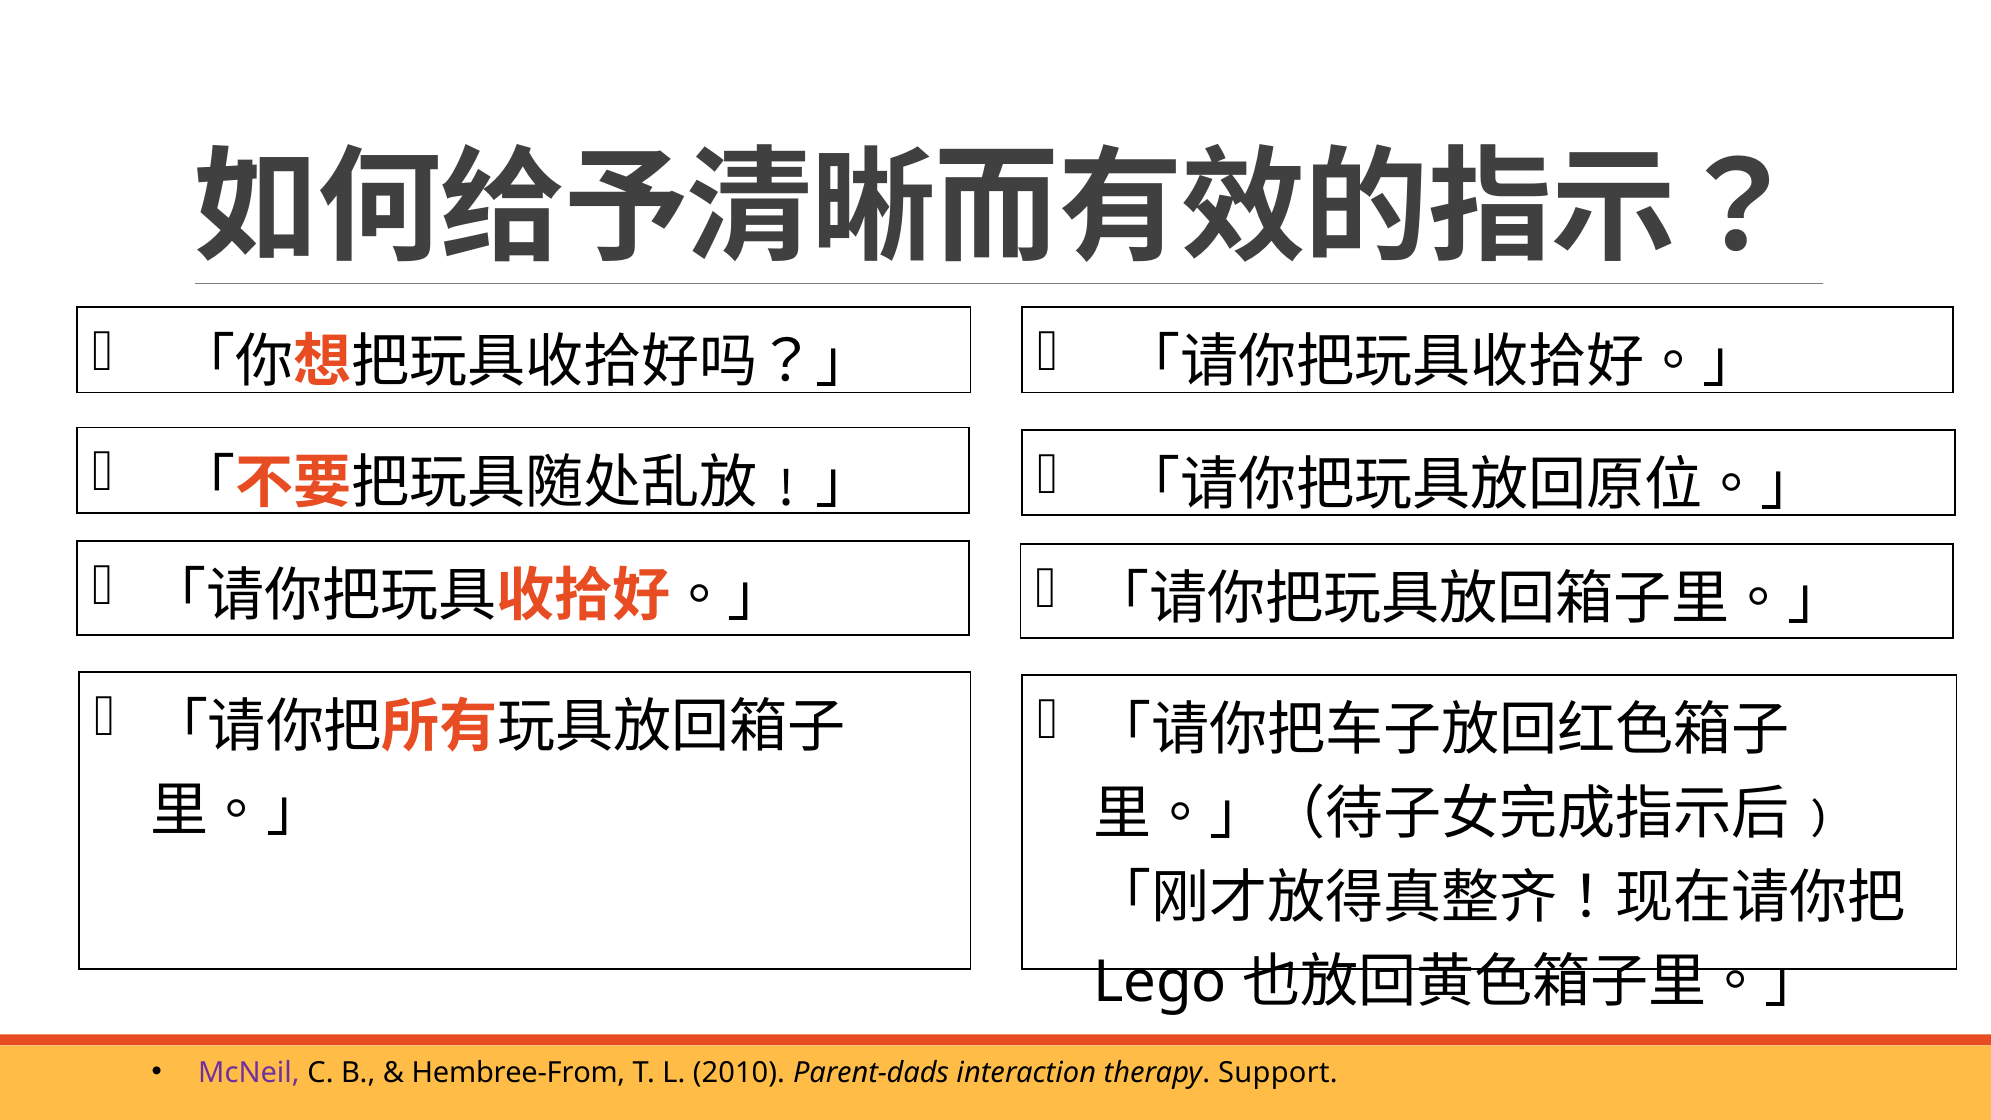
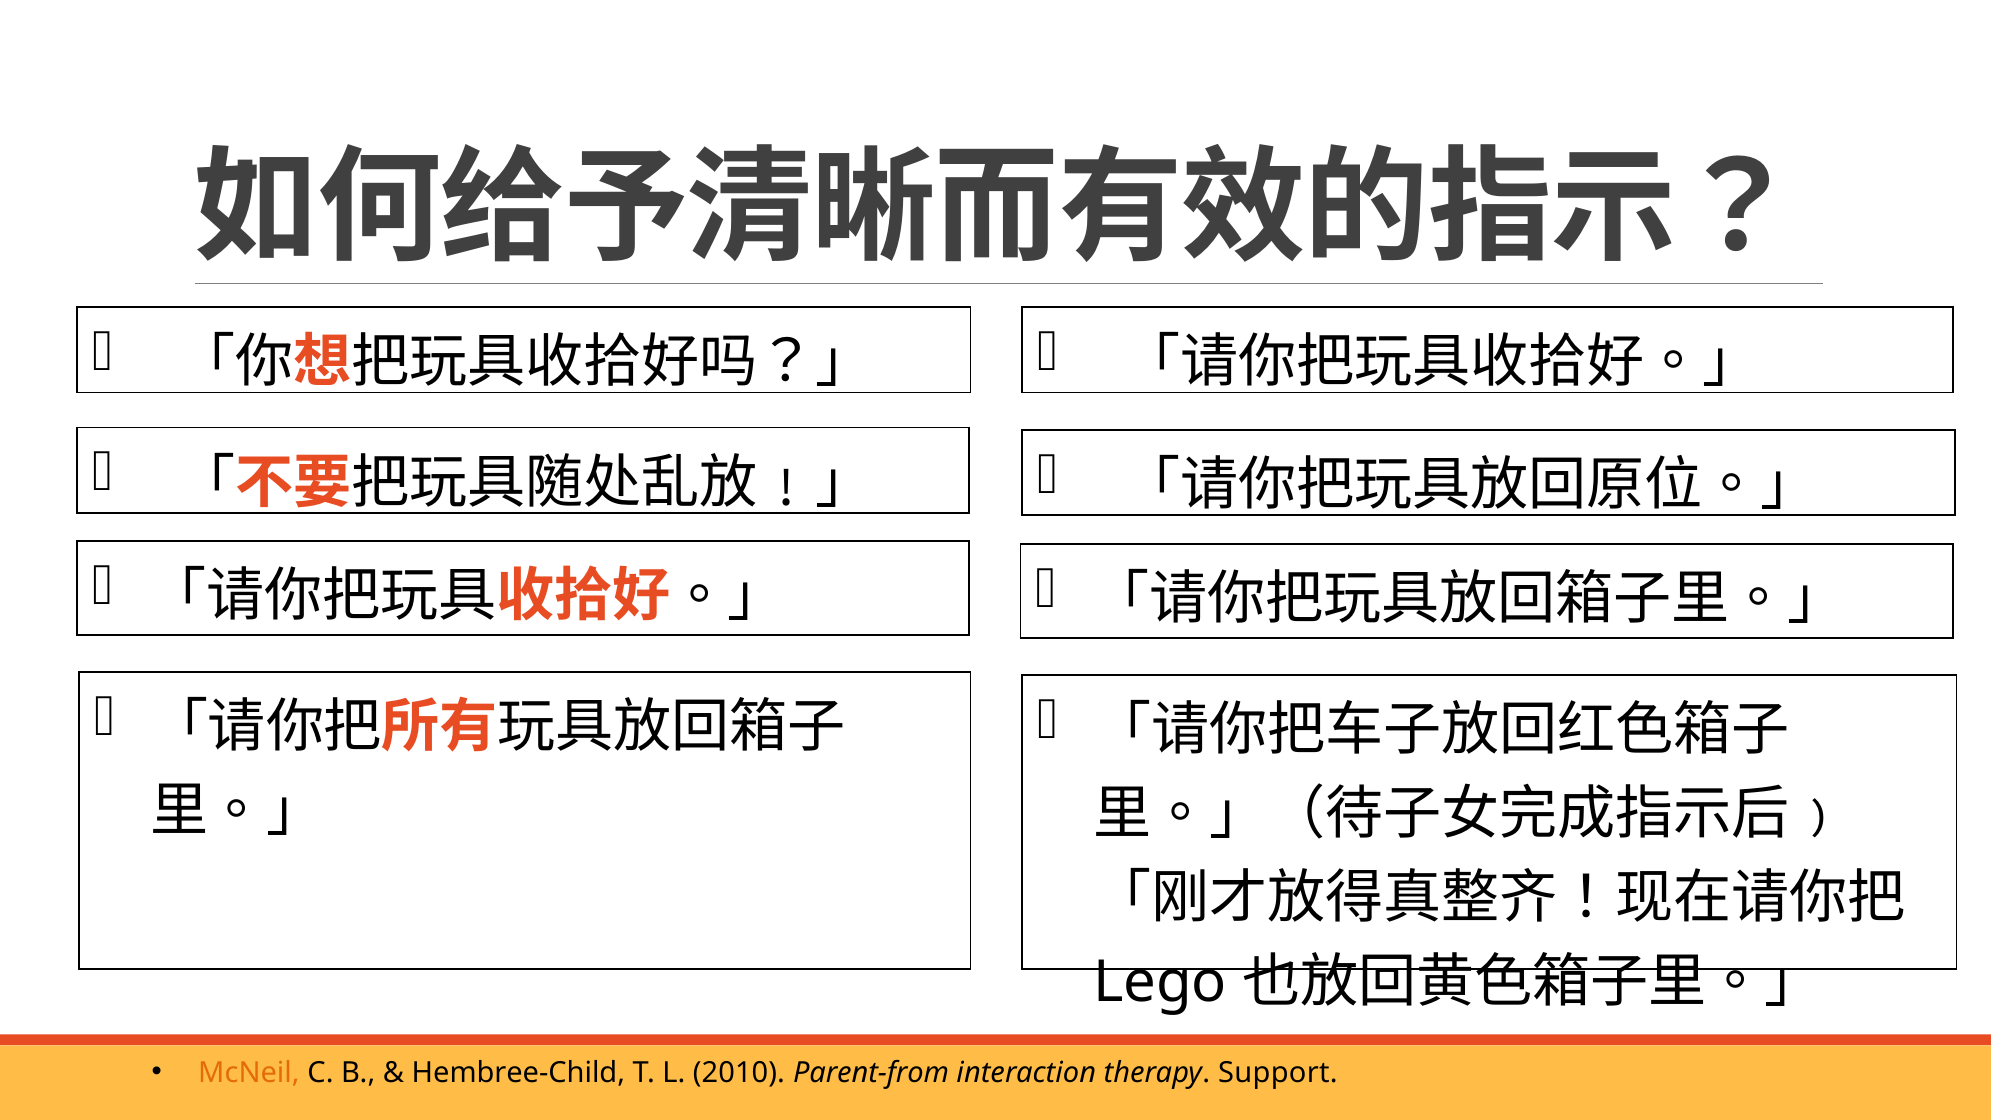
McNeil colour: purple -> orange
Hembree-From: Hembree-From -> Hembree-Child
Parent-dads: Parent-dads -> Parent-from
